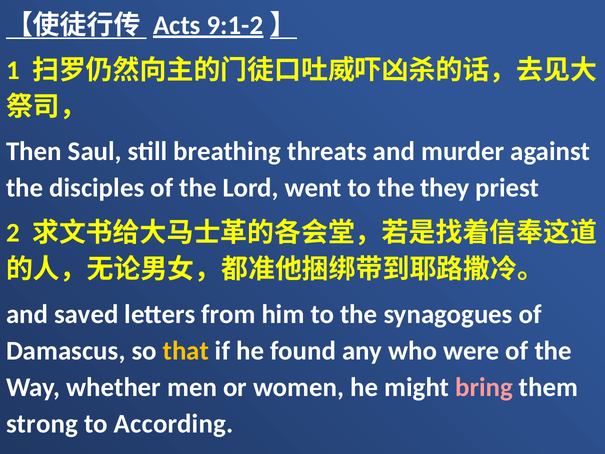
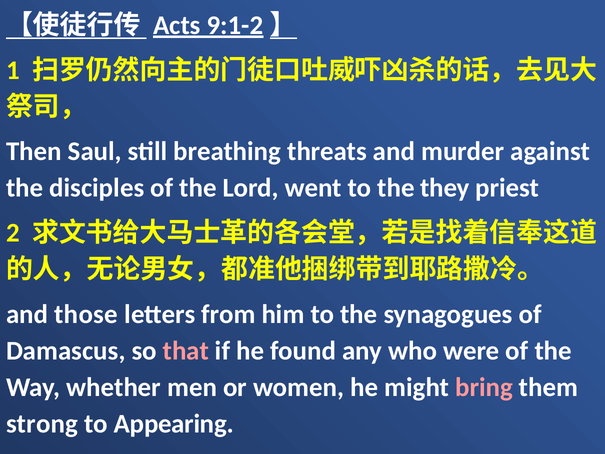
saved: saved -> those
that colour: yellow -> pink
According: According -> Appearing
